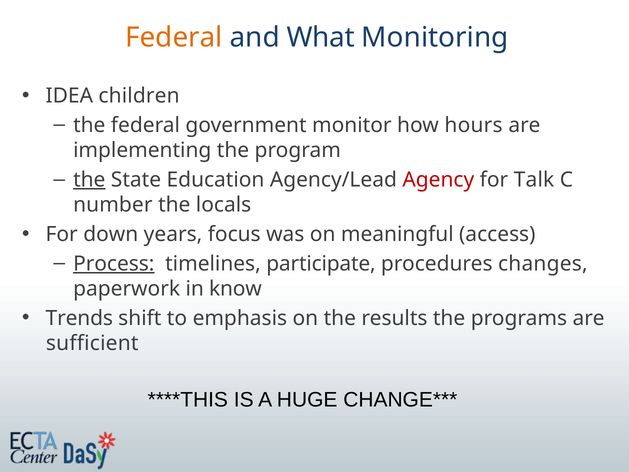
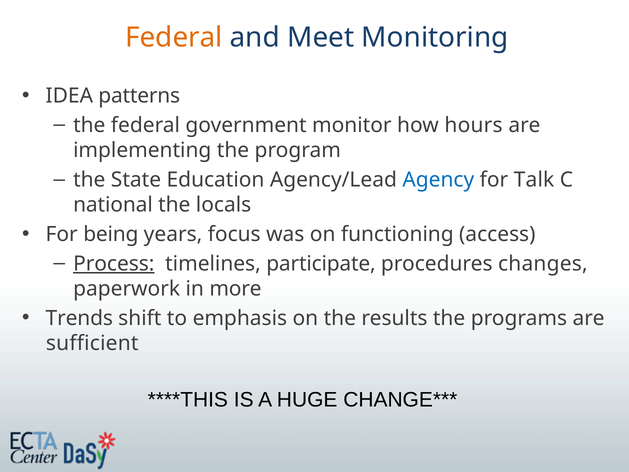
What: What -> Meet
children: children -> patterns
the at (89, 180) underline: present -> none
Agency colour: red -> blue
number: number -> national
down: down -> being
meaningful: meaningful -> functioning
know: know -> more
